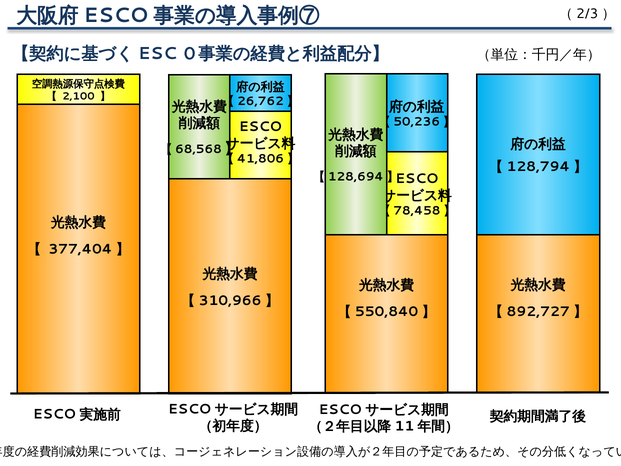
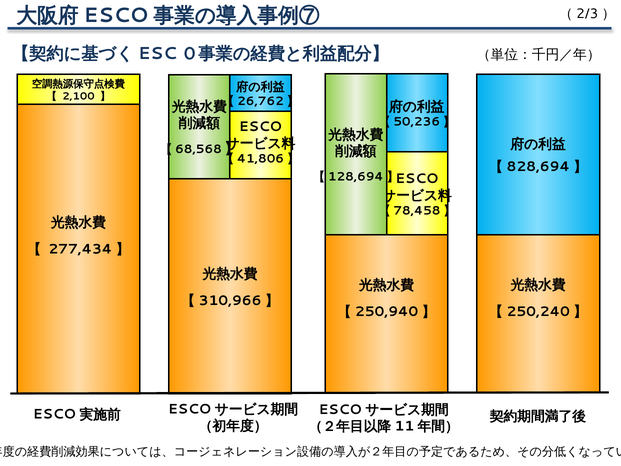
128,794: 128,794 -> 828,694
377,404: 377,404 -> 277,434
892,727: 892,727 -> 250,240
550,840: 550,840 -> 250,940
